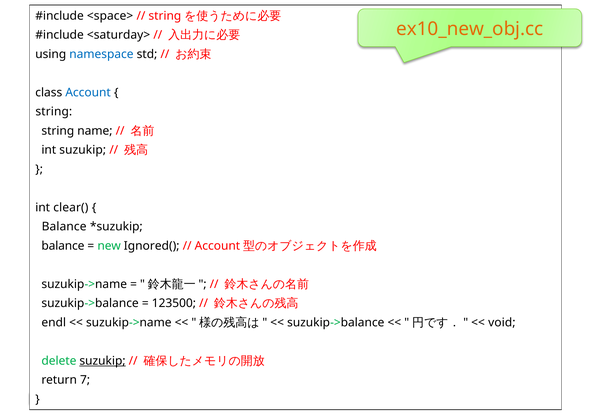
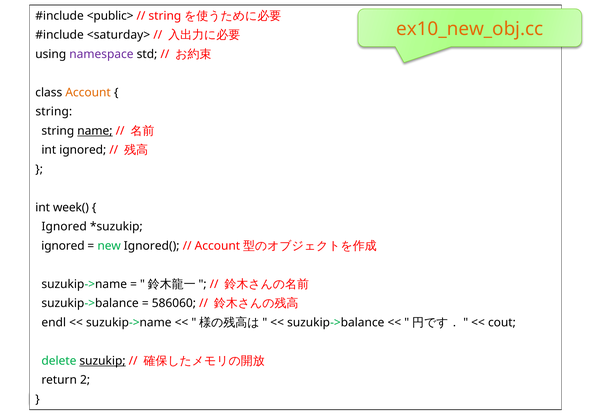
<space>: <space> -> <public>
namespace colour: blue -> purple
Account colour: blue -> orange
name underline: none -> present
int suzukip: suzukip -> ignored
clear(: clear( -> week(
Balance at (64, 227): Balance -> Ignored
balance at (63, 246): balance -> ignored
123500: 123500 -> 586060
void: void -> cout
7: 7 -> 2
